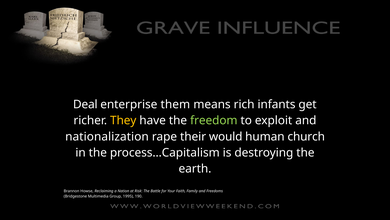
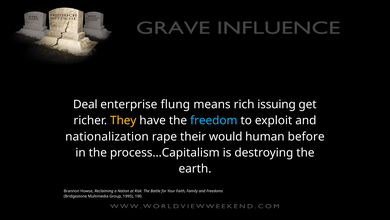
them: them -> flung
infants: infants -> issuing
freedom colour: light green -> light blue
church: church -> before
